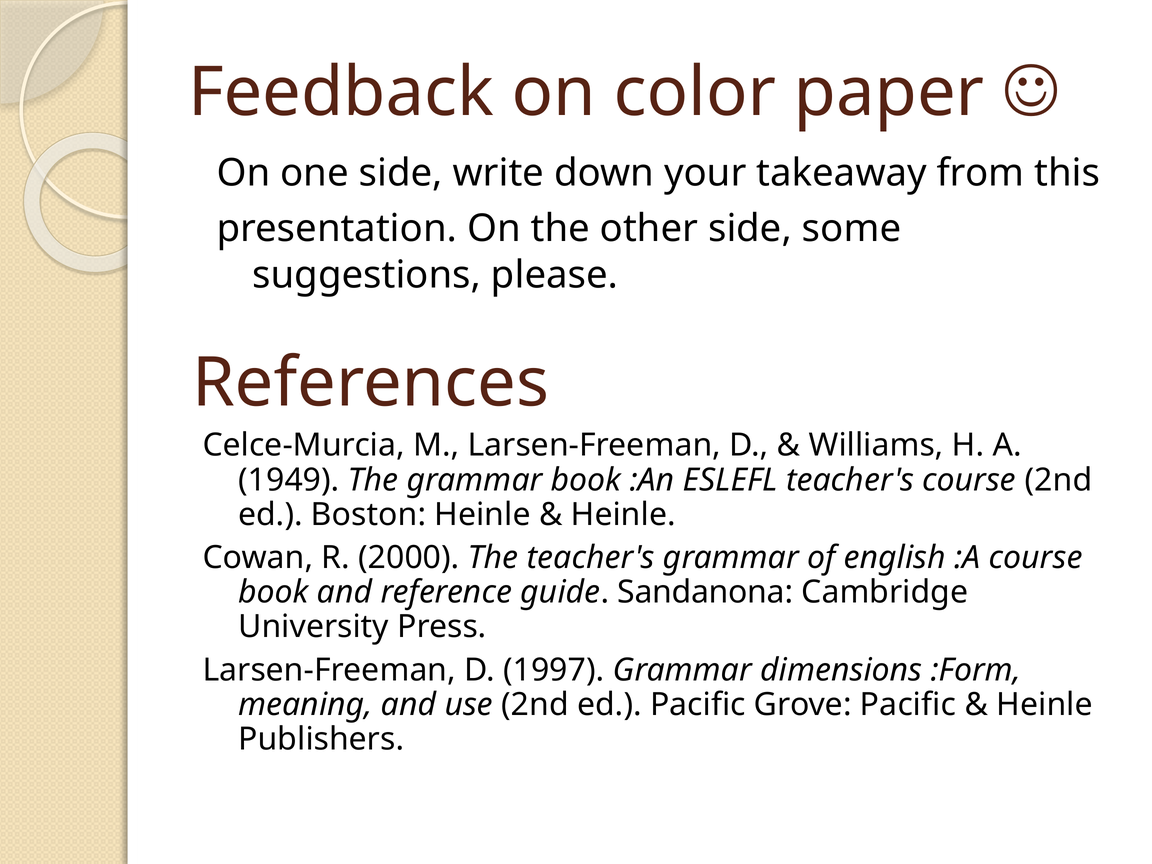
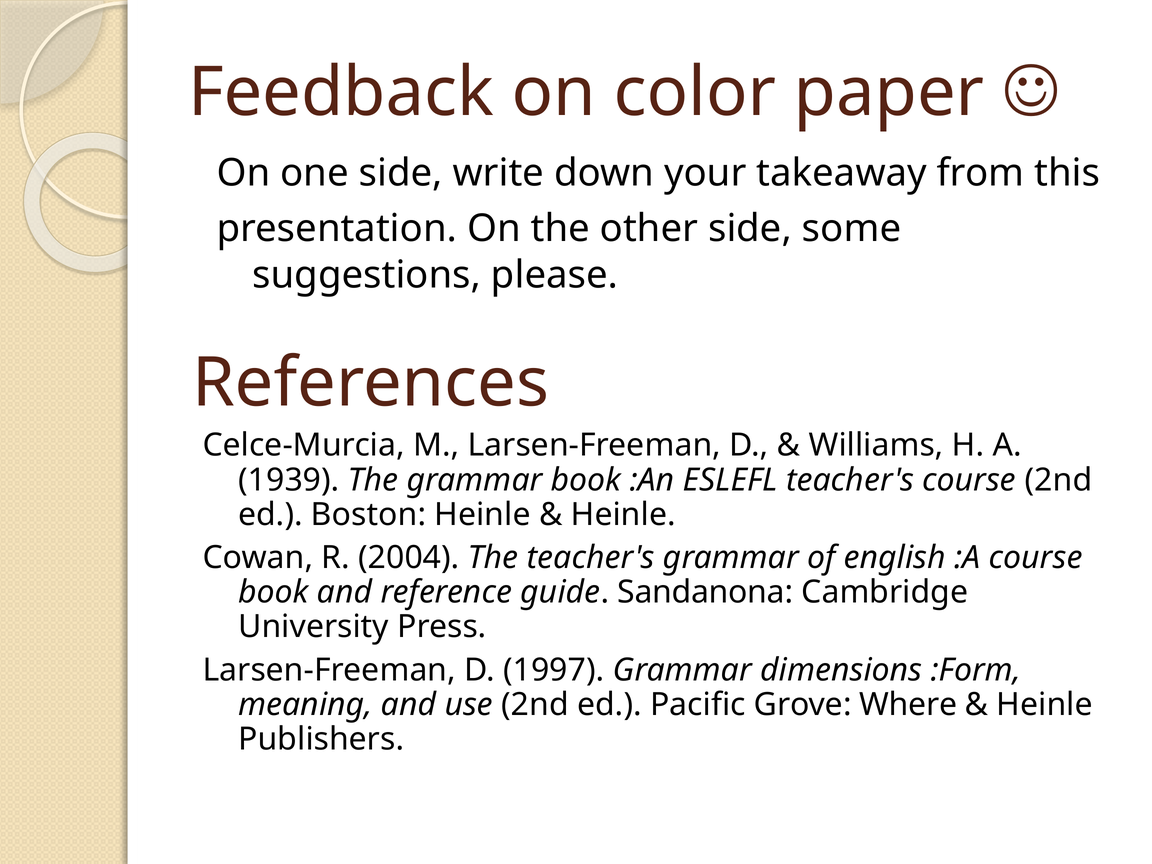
1949: 1949 -> 1939
2000: 2000 -> 2004
Grove Pacific: Pacific -> Where
